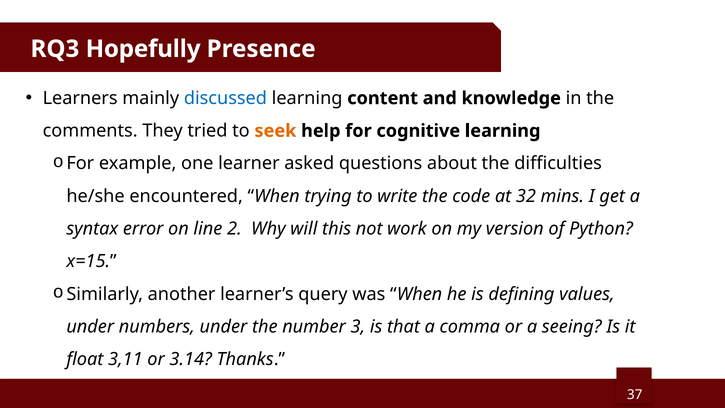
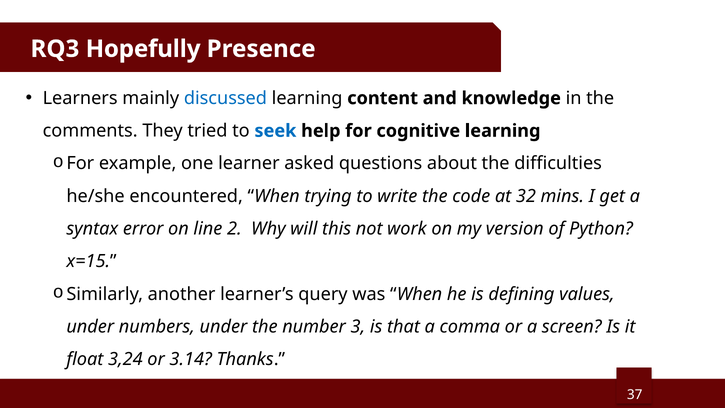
seek colour: orange -> blue
seeing: seeing -> screen
3,11: 3,11 -> 3,24
